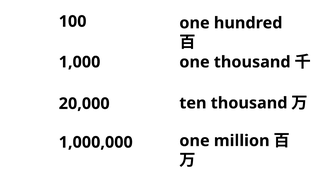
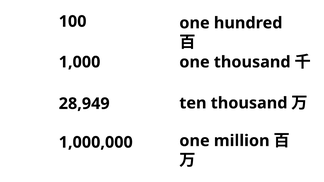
20,000: 20,000 -> 28,949
